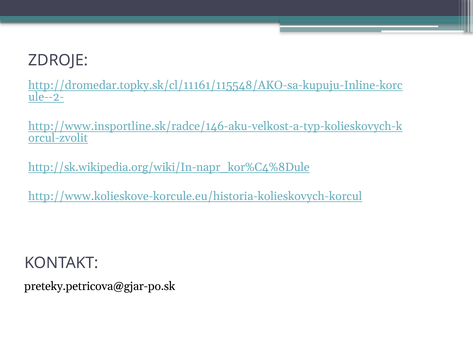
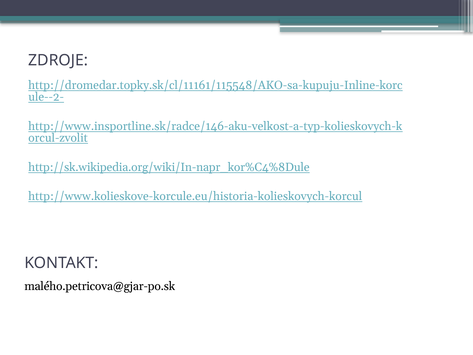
preteky.petricova@gjar-po.sk: preteky.petricova@gjar-po.sk -> malého.petricova@gjar-po.sk
